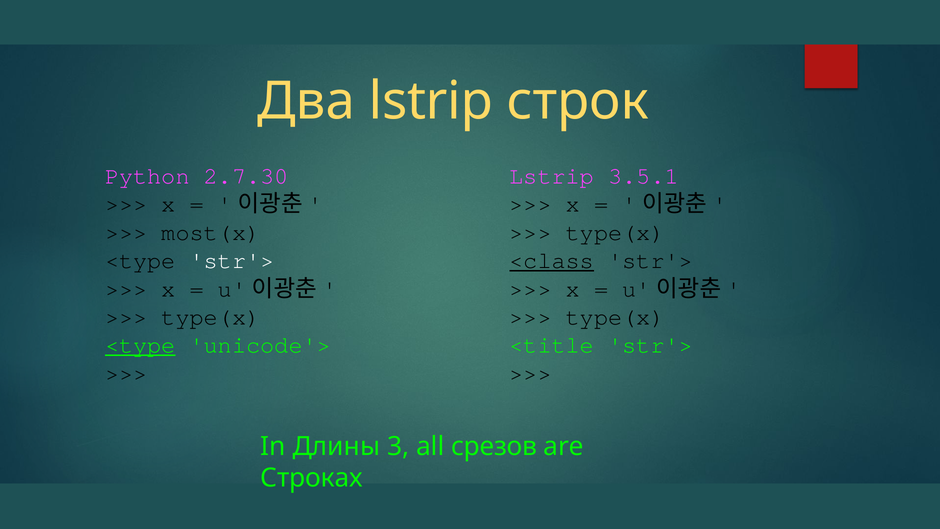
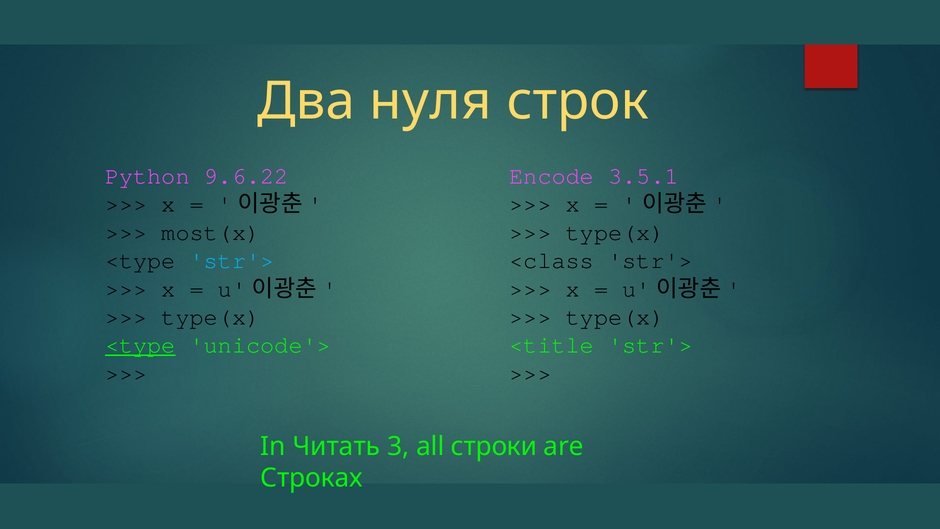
Два lstrip: lstrip -> нуля
2.7.30: 2.7.30 -> 9.6.22
Lstrip at (552, 176): Lstrip -> Encode
str'> at (232, 260) colour: white -> light blue
<class underline: present -> none
Длины: Длины -> Читать
срезов: срезов -> строки
